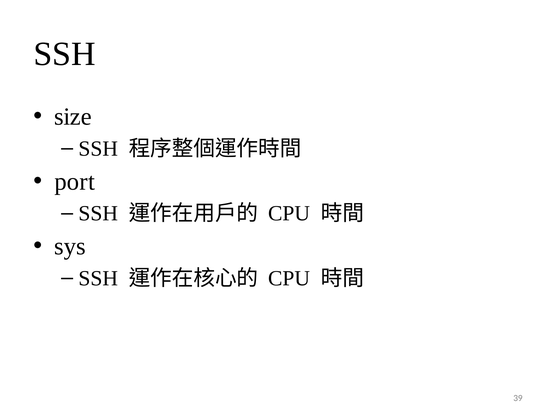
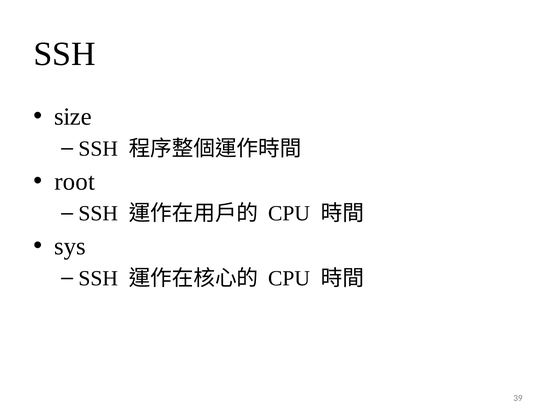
port: port -> root
